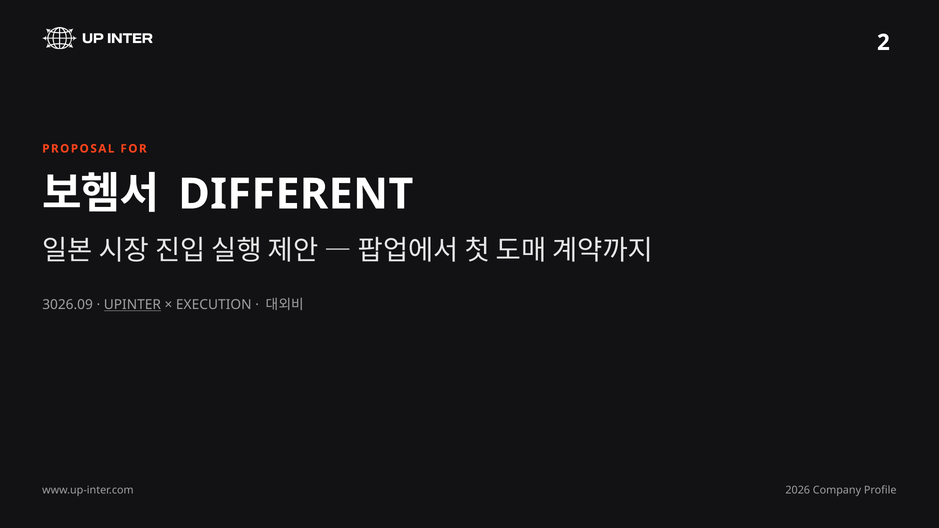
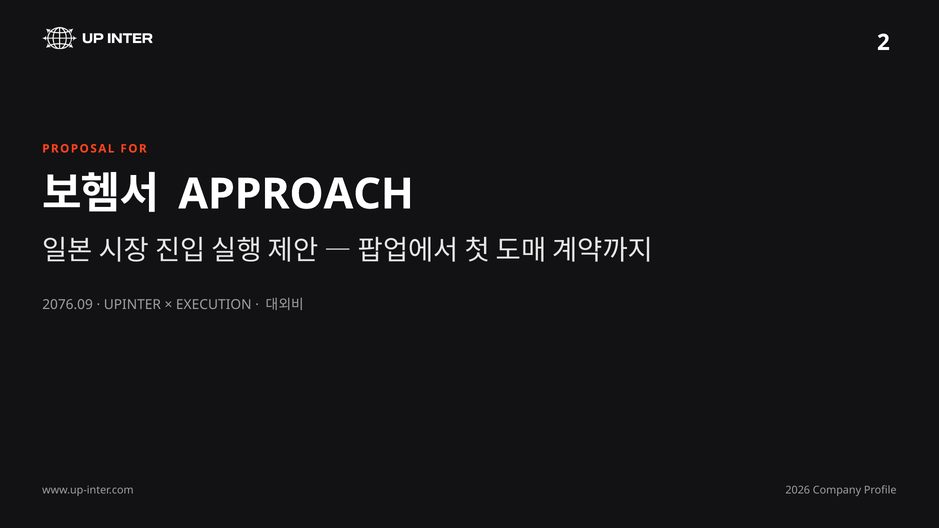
DIFFERENT: DIFFERENT -> APPROACH
3026.09: 3026.09 -> 2076.09
UPINTER underline: present -> none
